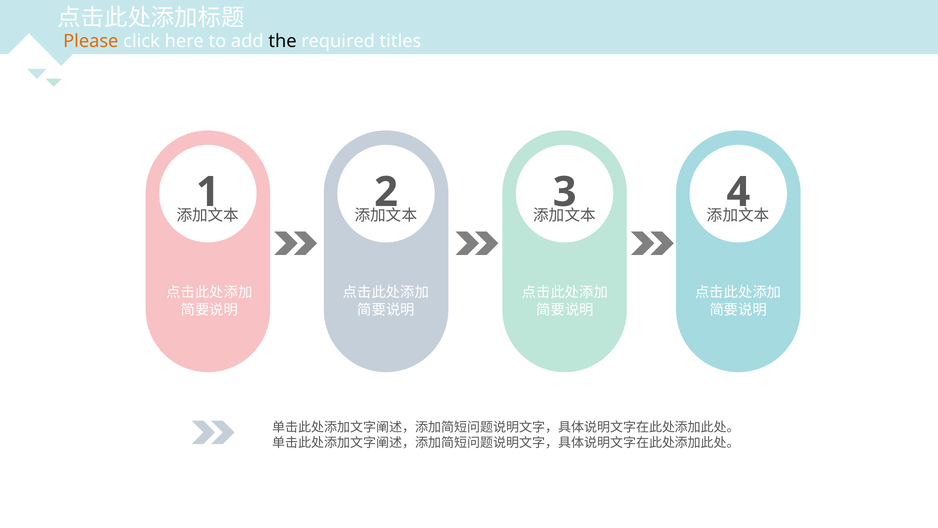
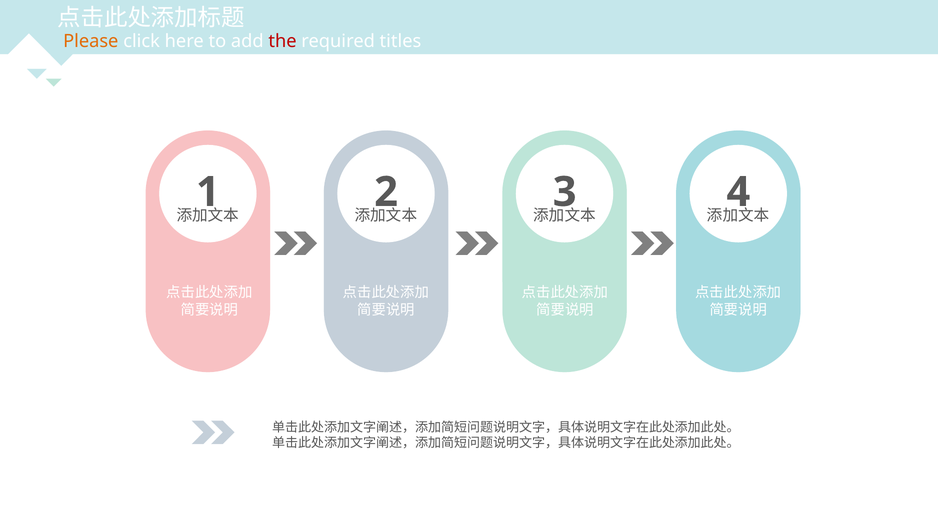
the colour: black -> red
